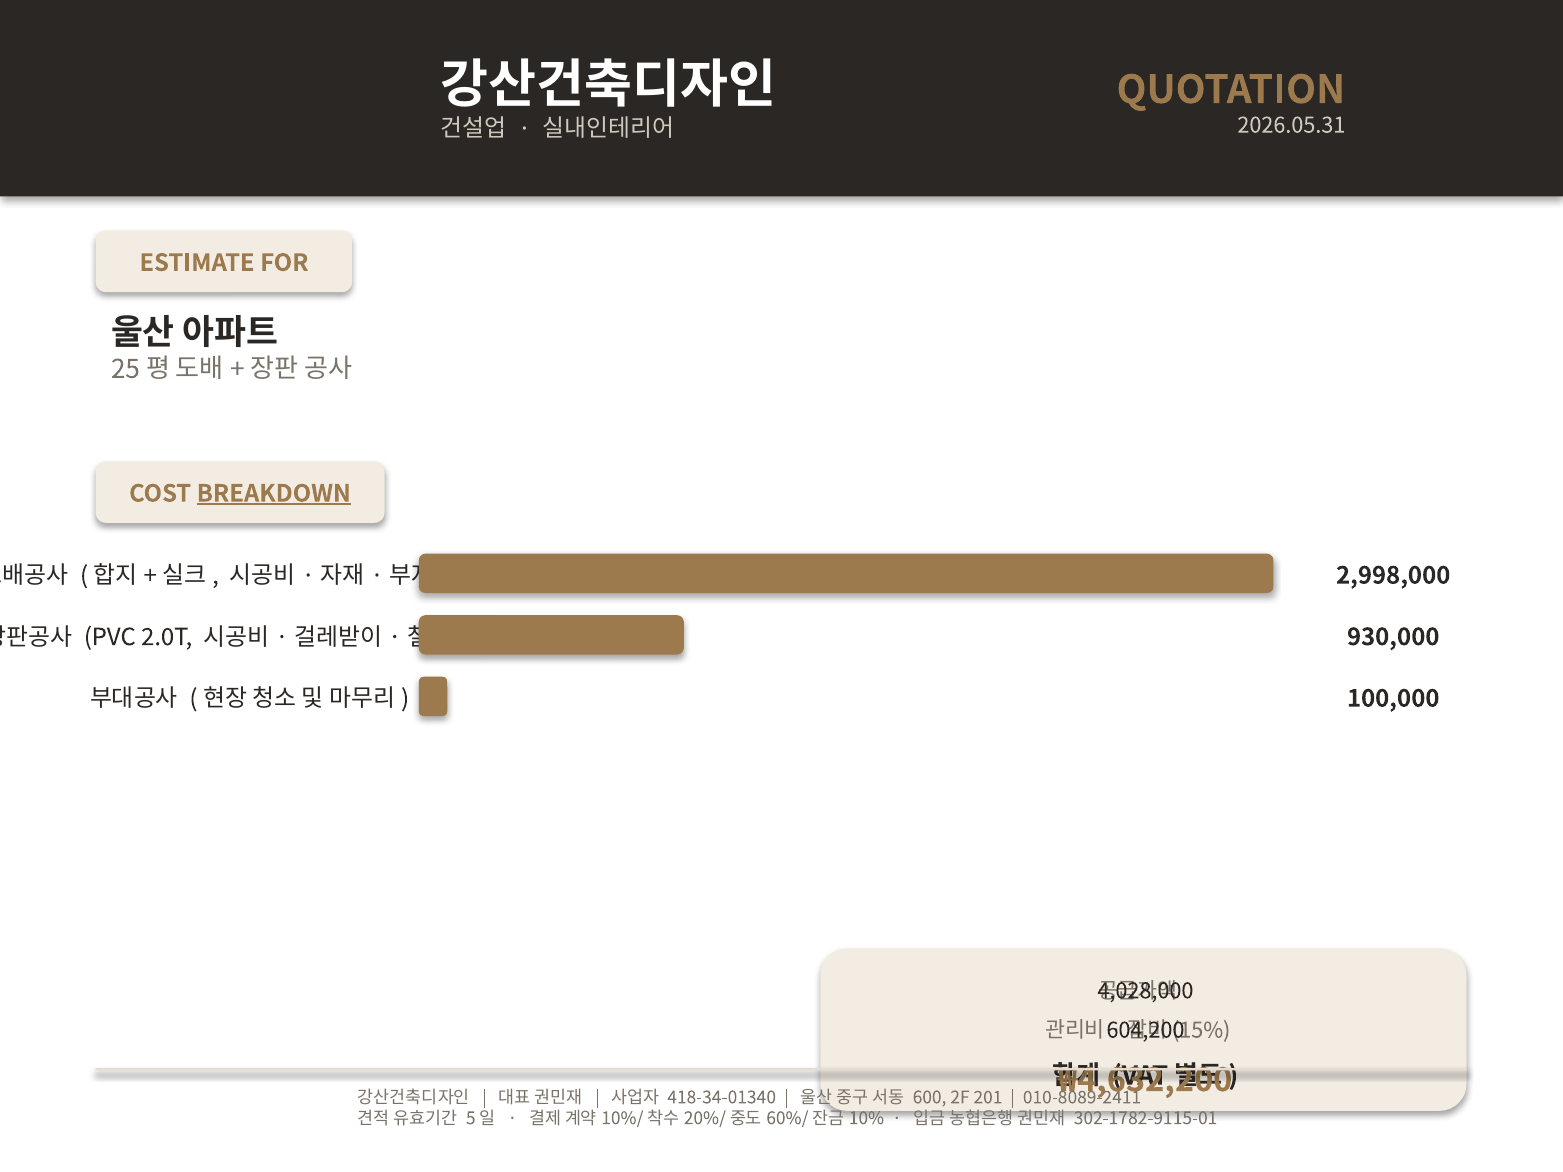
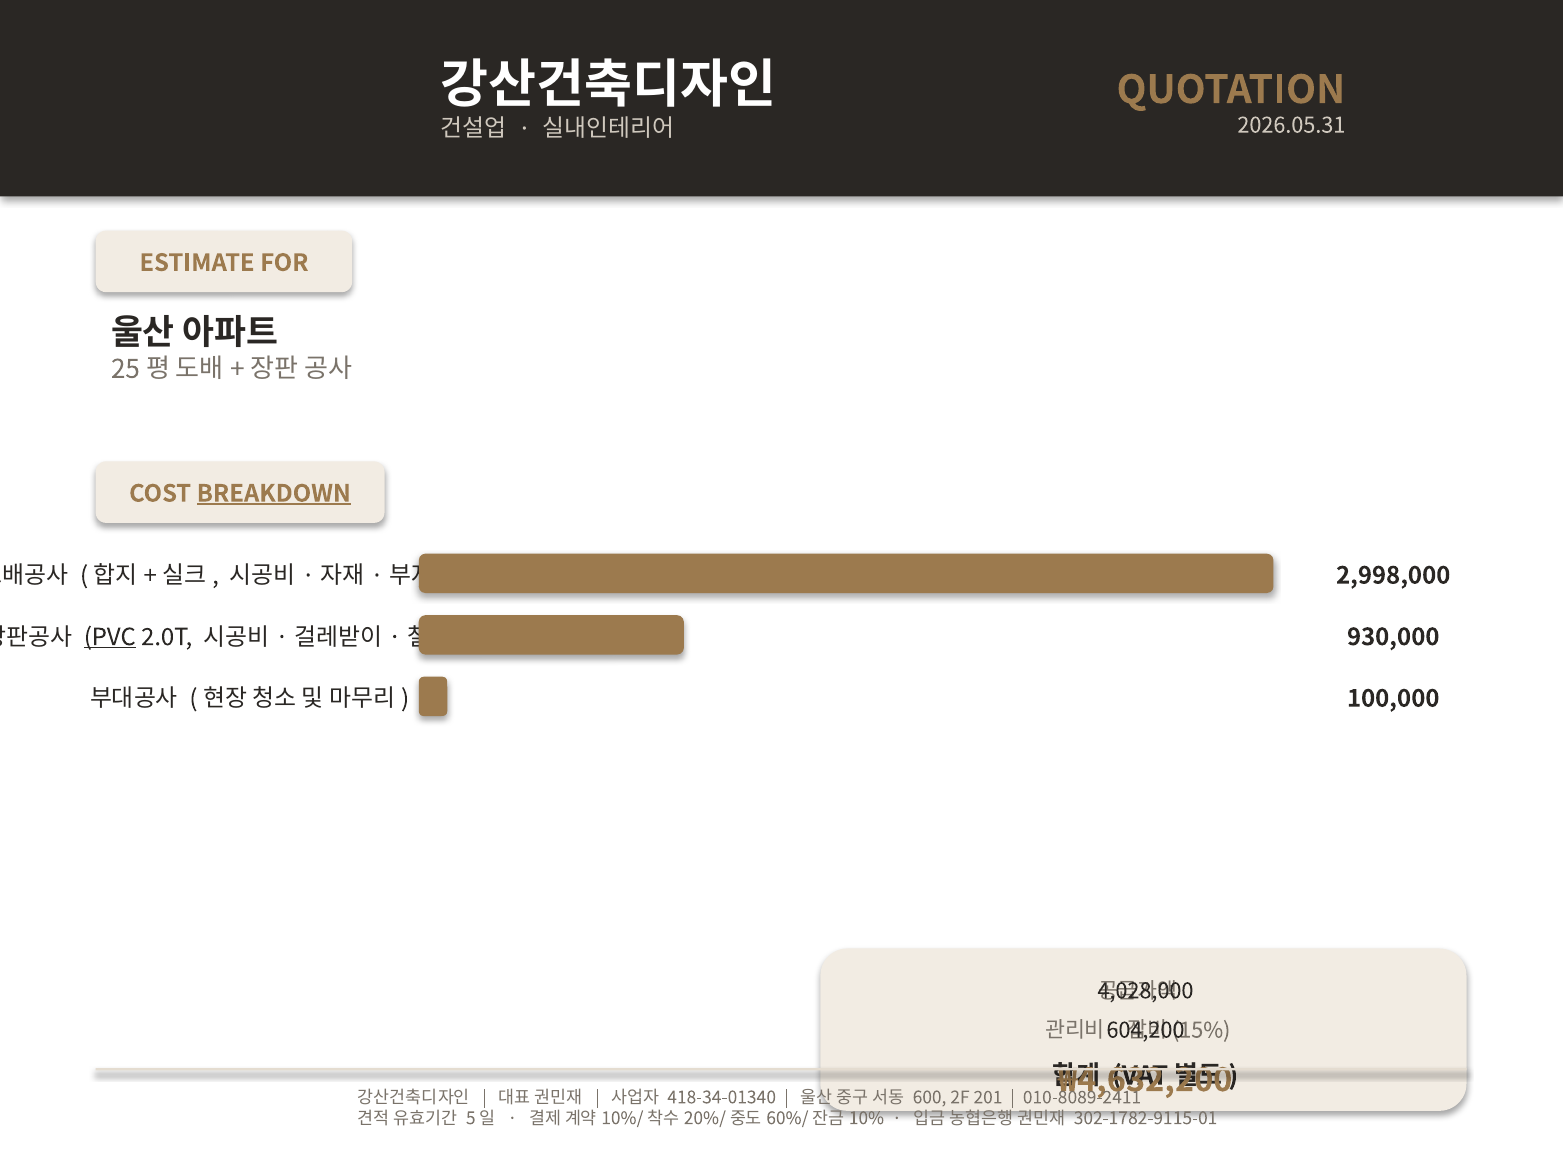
PVC underline: none -> present
